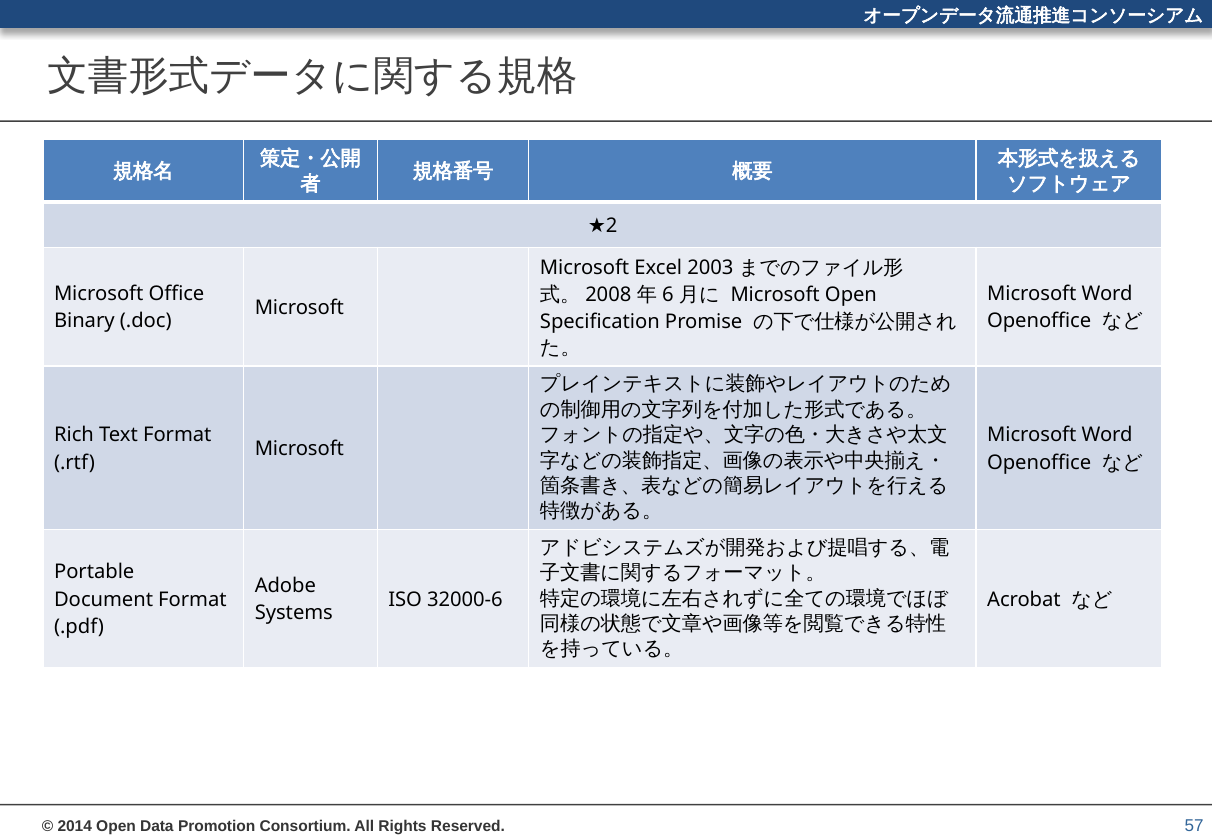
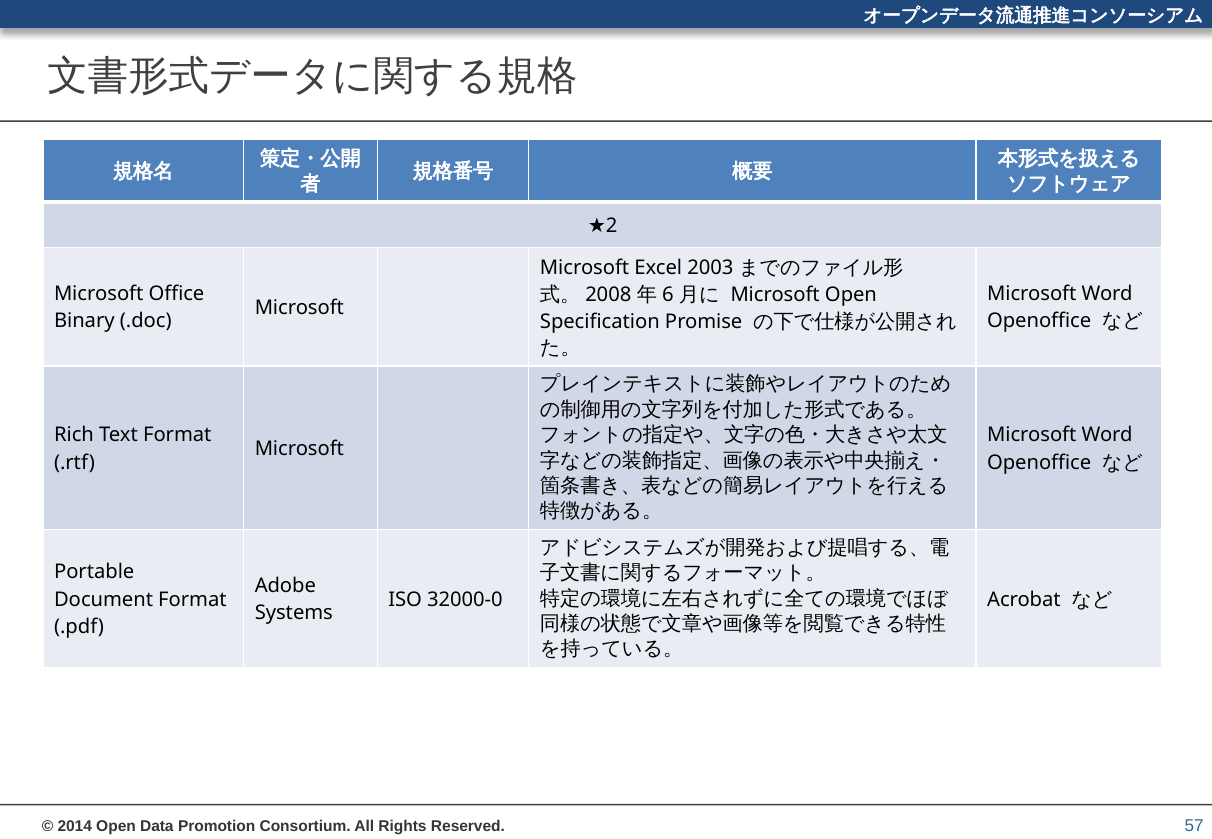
32000-6: 32000-6 -> 32000-0
